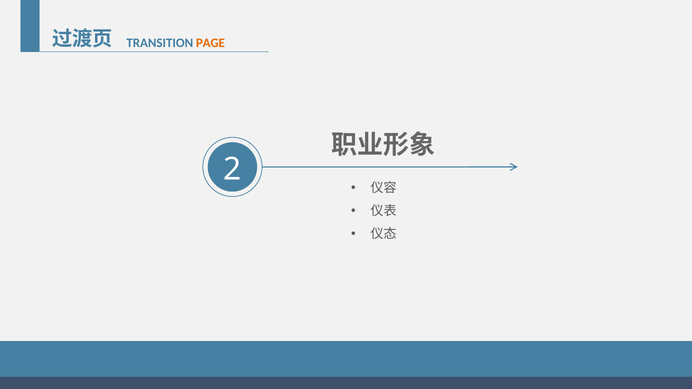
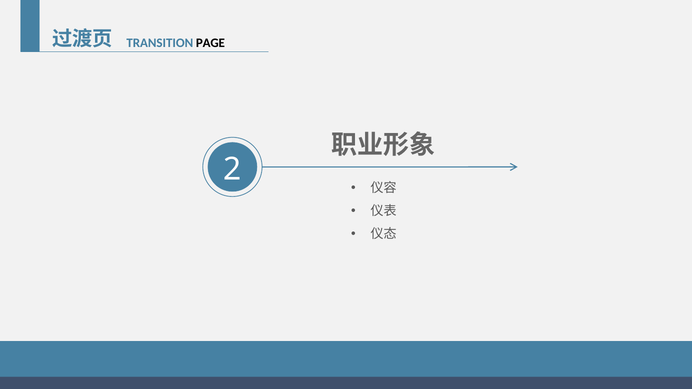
PAGE colour: orange -> black
